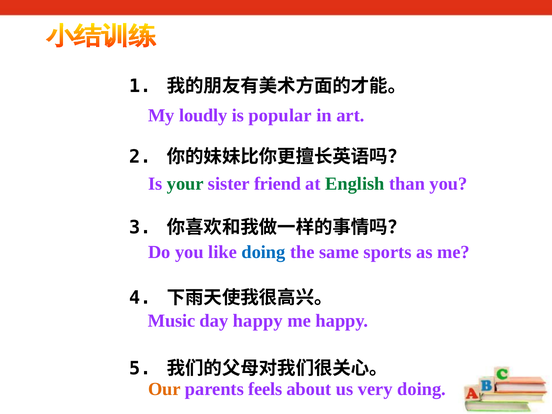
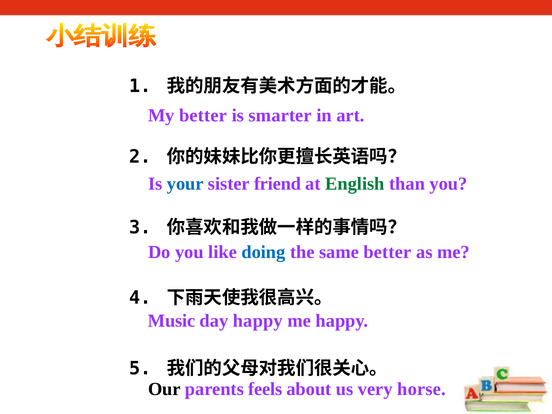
My loudly: loudly -> better
popular: popular -> smarter
your colour: green -> blue
same sports: sports -> better
Our colour: orange -> black
very doing: doing -> horse
